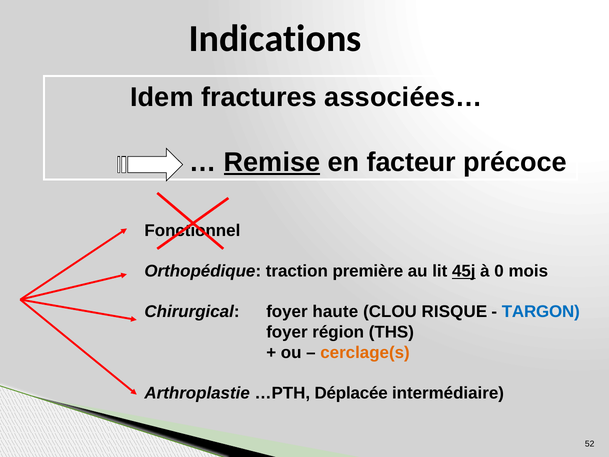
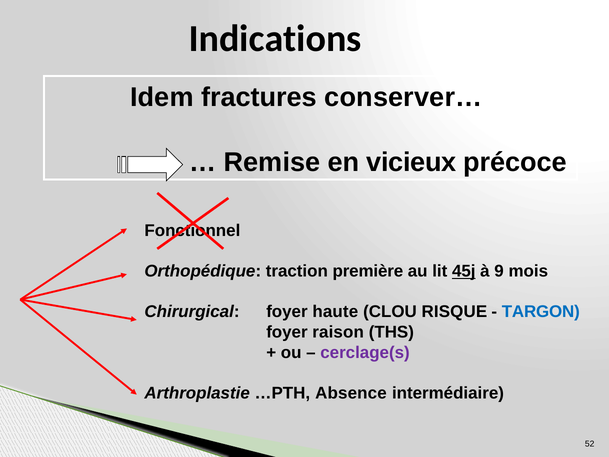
associées…: associées… -> conserver…
Remise underline: present -> none
facteur: facteur -> vicieux
0: 0 -> 9
région: région -> raison
cerclage(s colour: orange -> purple
Déplacée: Déplacée -> Absence
